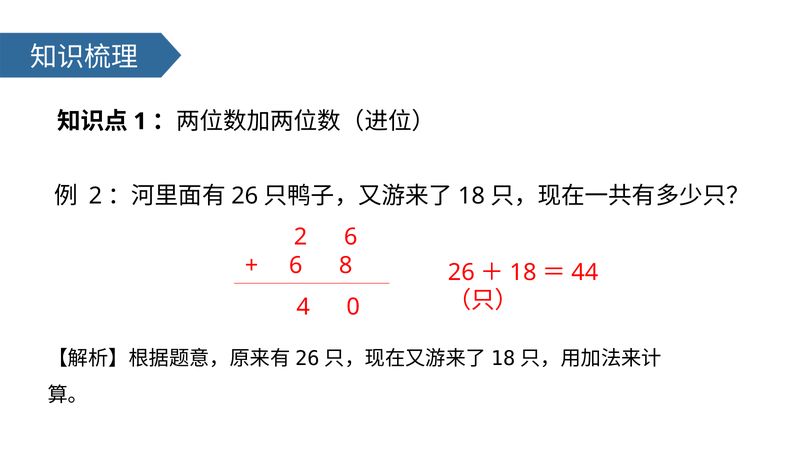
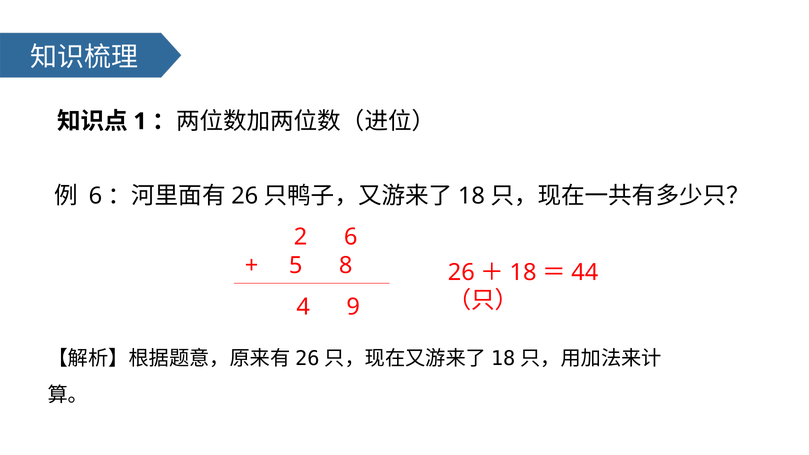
2 at (95, 196): 2 -> 6
6 at (296, 265): 6 -> 5
0: 0 -> 9
